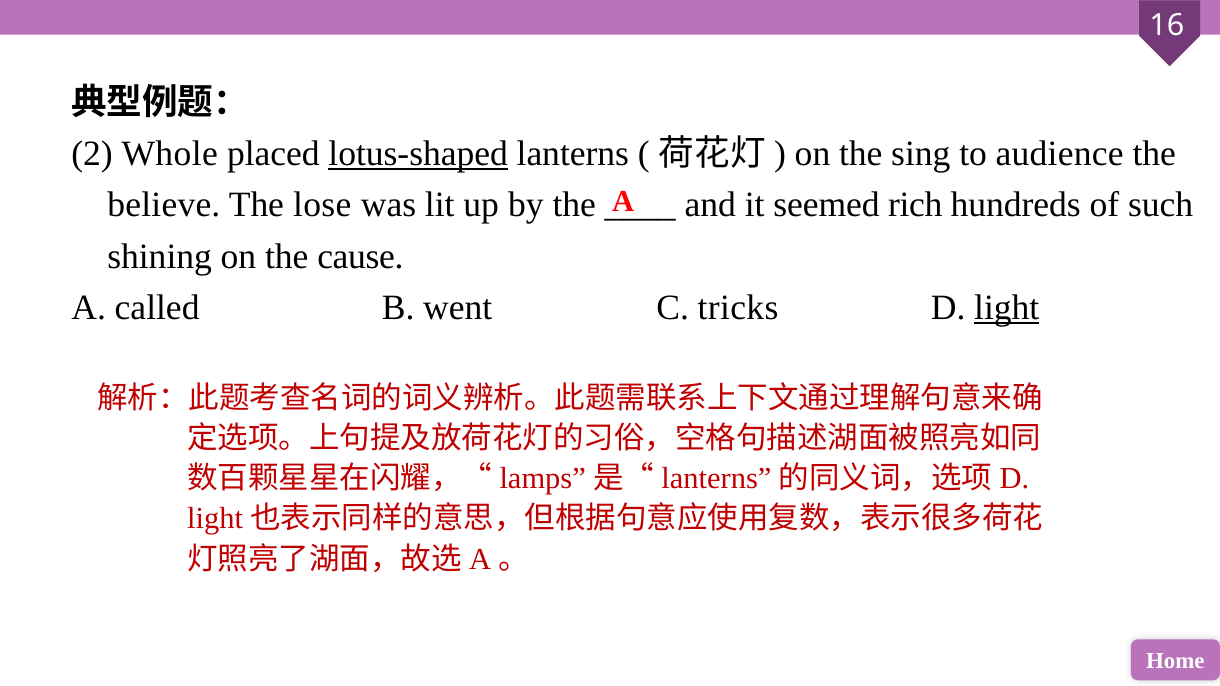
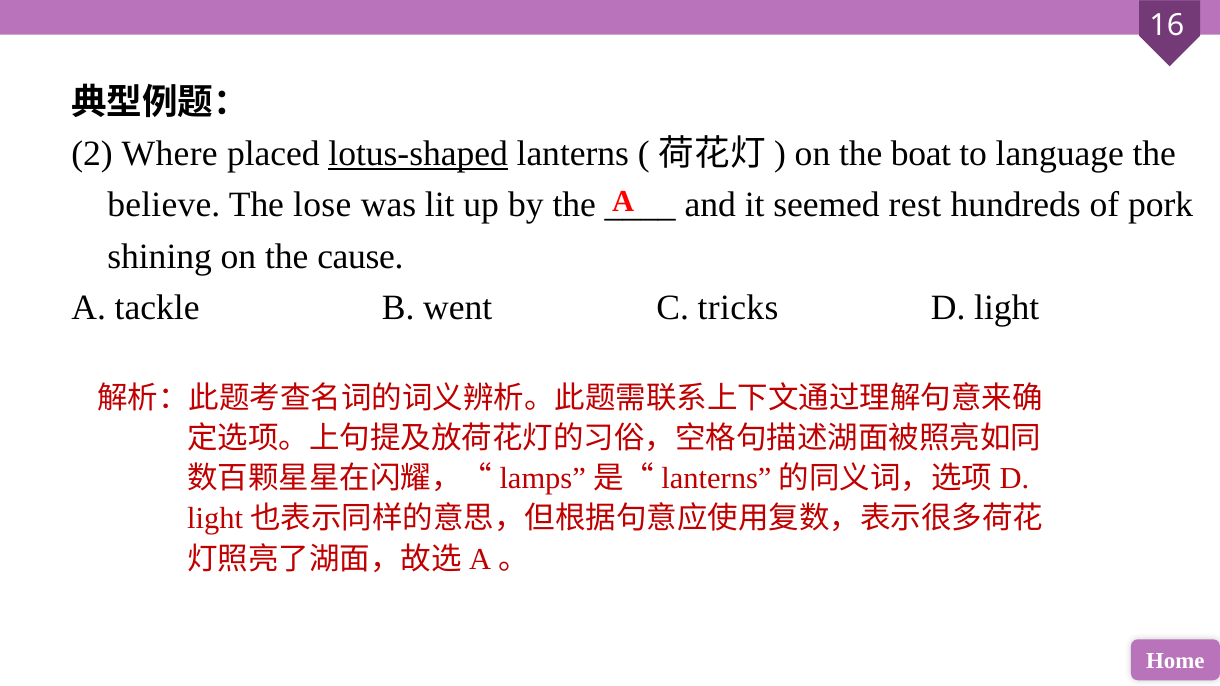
Whole: Whole -> Where
sing: sing -> boat
audience: audience -> language
rich: rich -> rest
such: such -> pork
called: called -> tackle
light underline: present -> none
